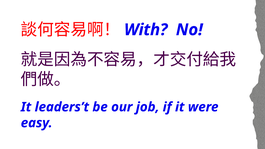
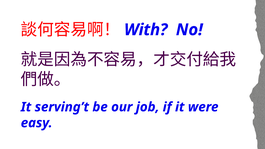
leaders’t: leaders’t -> serving’t
